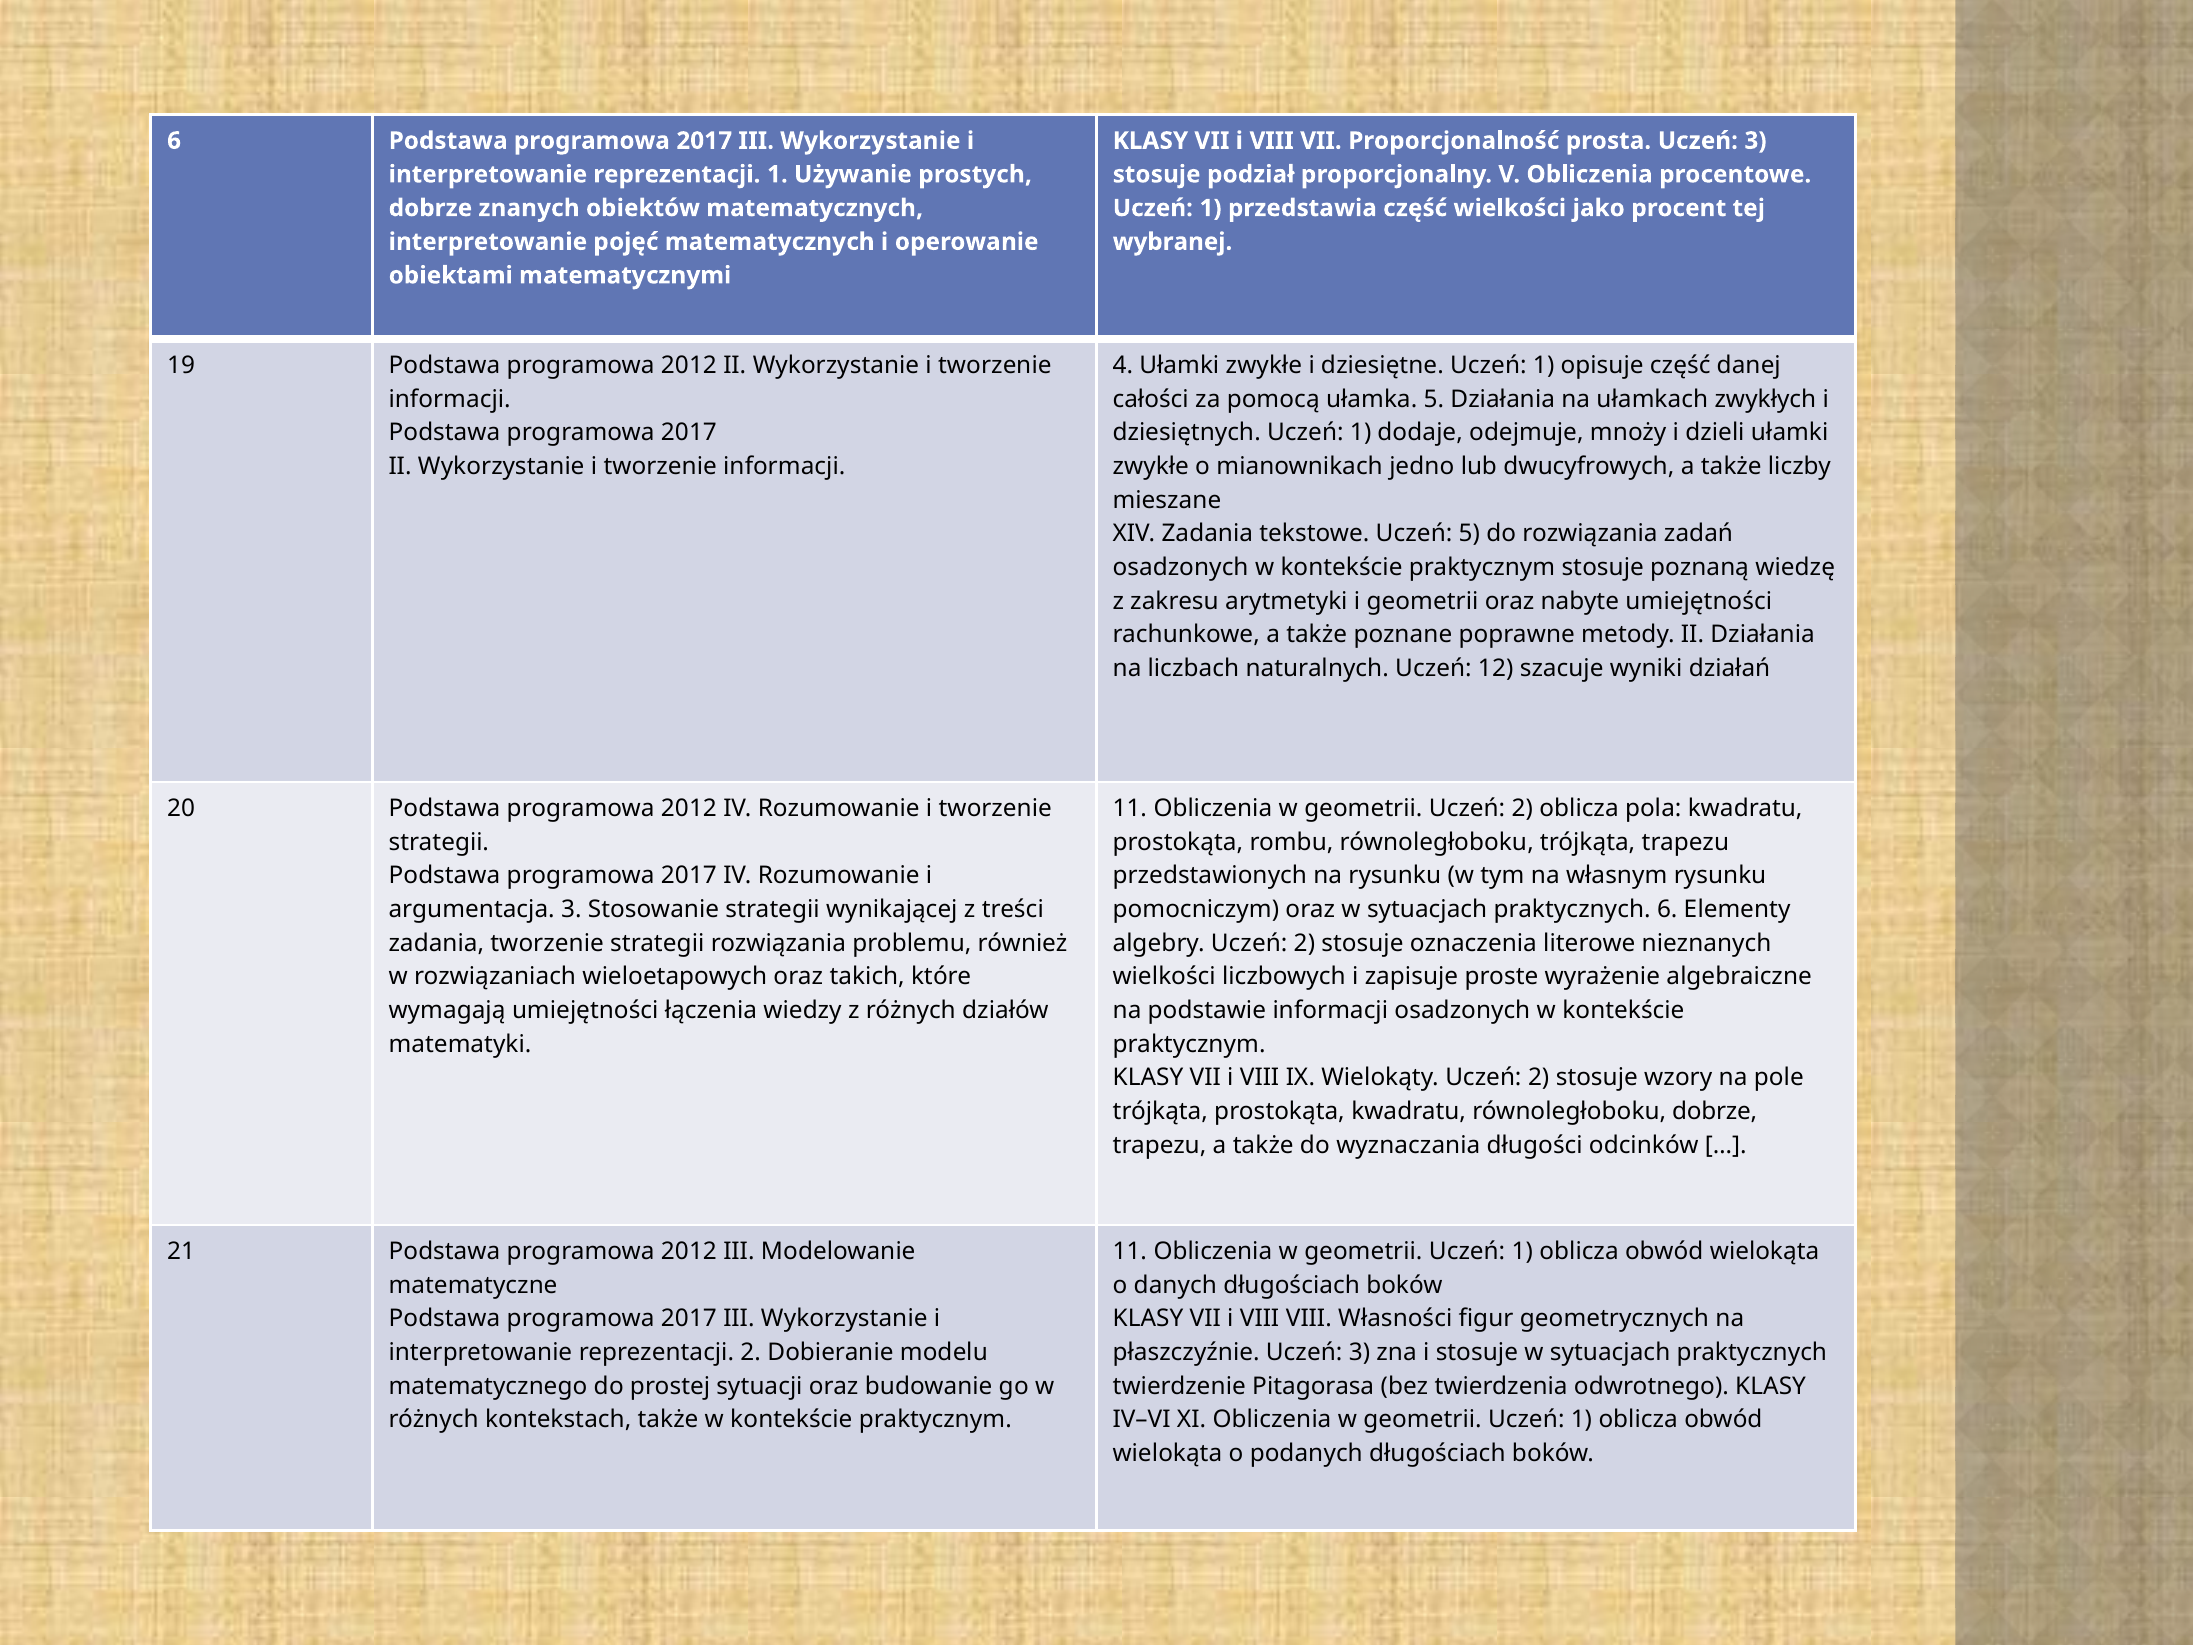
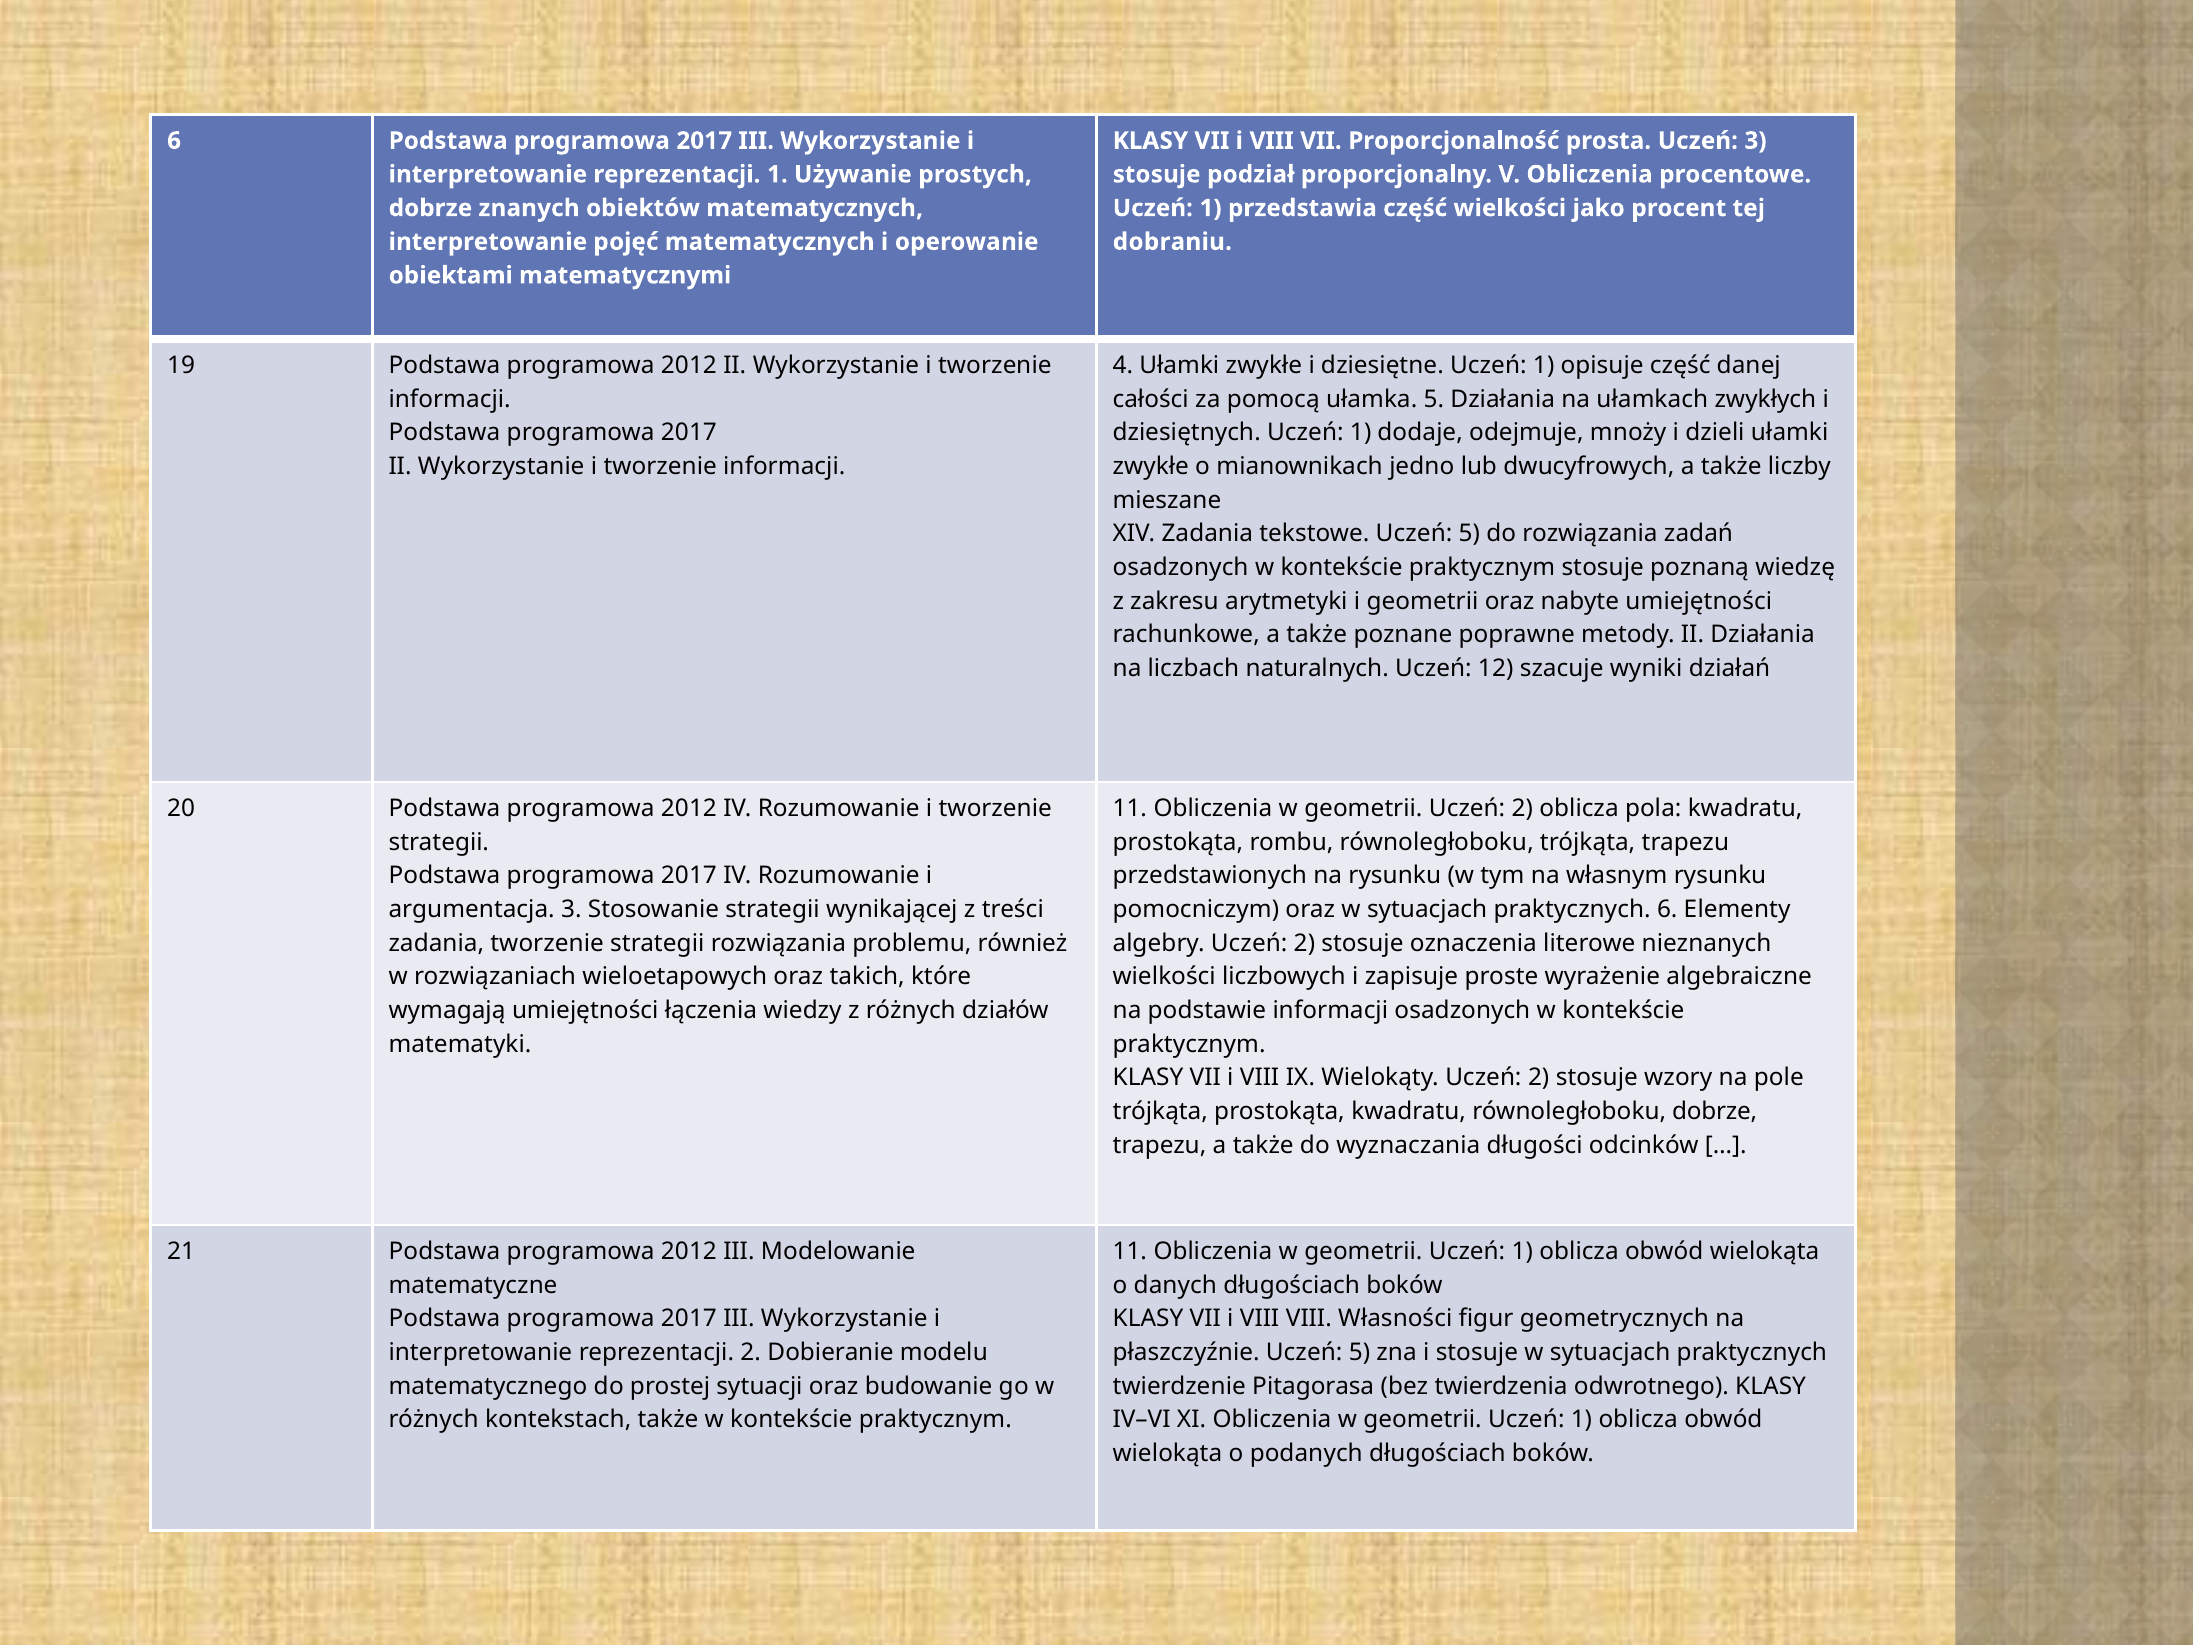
wybranej: wybranej -> dobraniu
płaszczyźnie Uczeń 3: 3 -> 5
